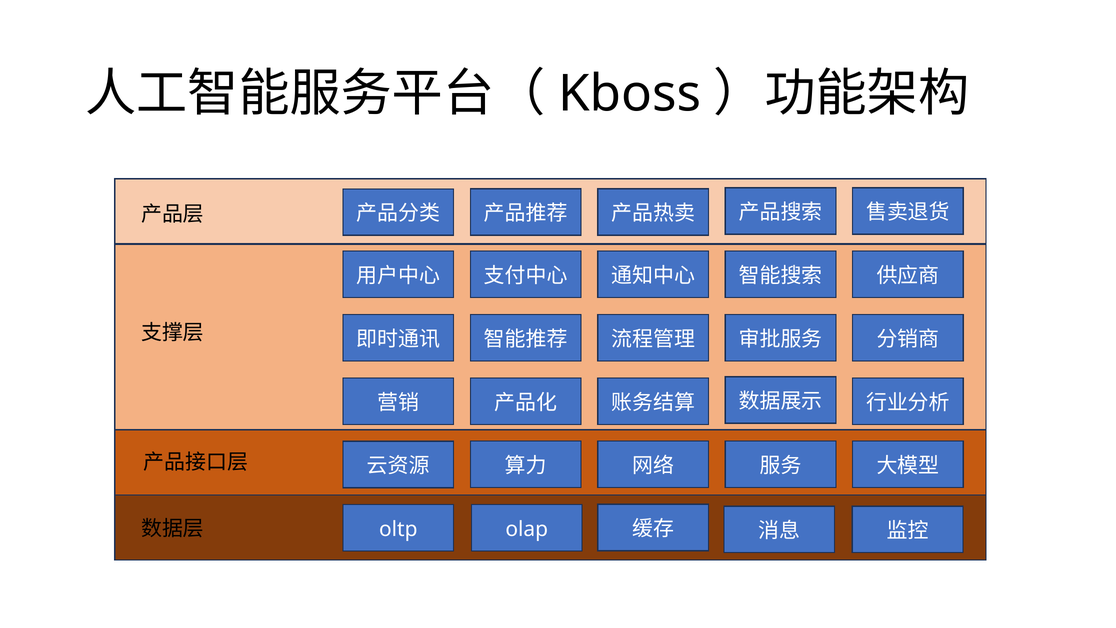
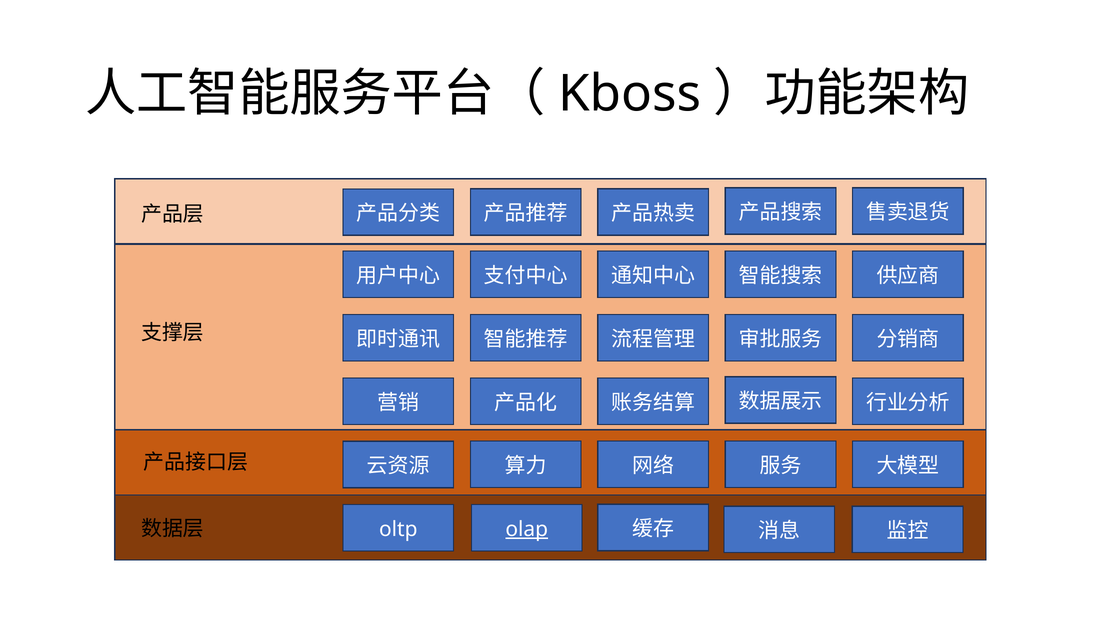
olap underline: none -> present
